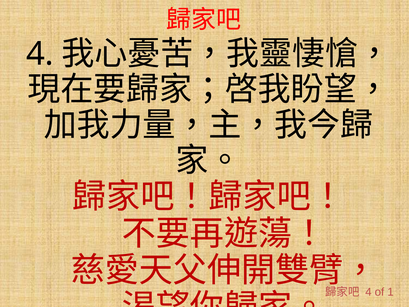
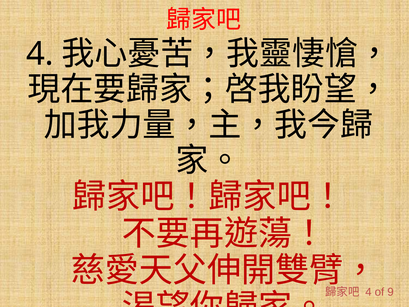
1: 1 -> 9
